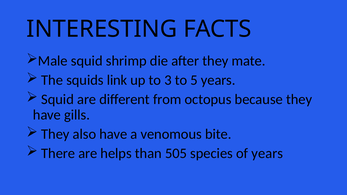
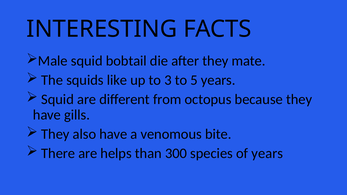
shrimp: shrimp -> bobtail
link: link -> like
505: 505 -> 300
